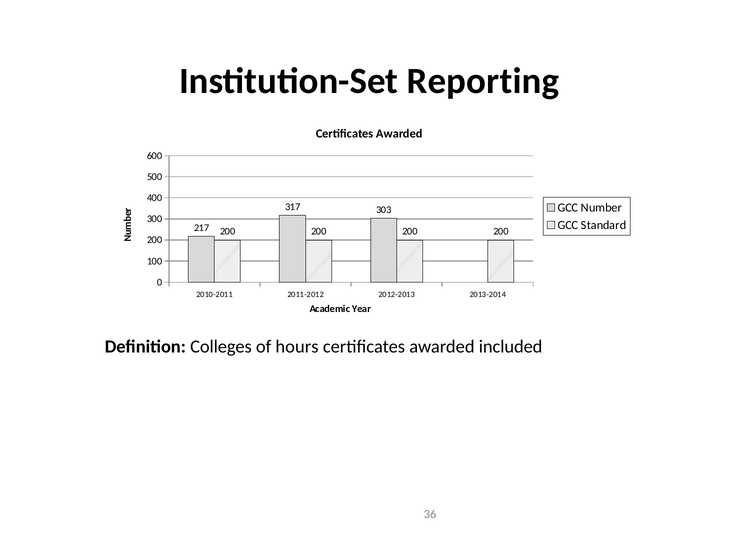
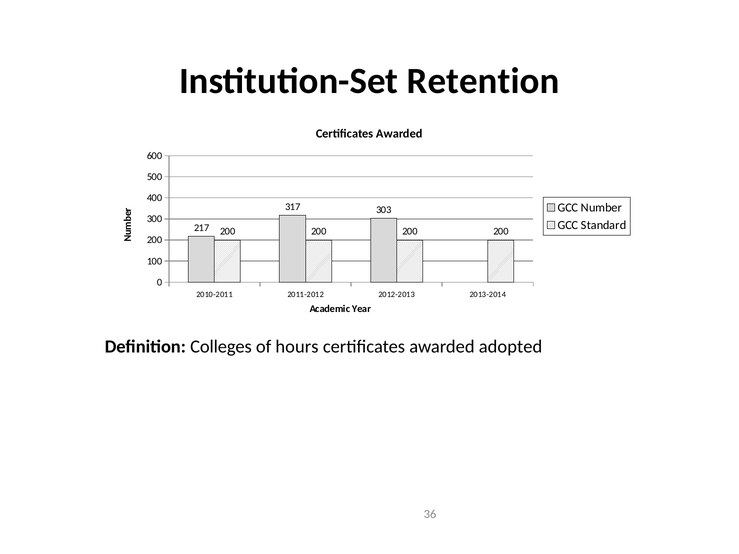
Reporting: Reporting -> Retention
included: included -> adopted
